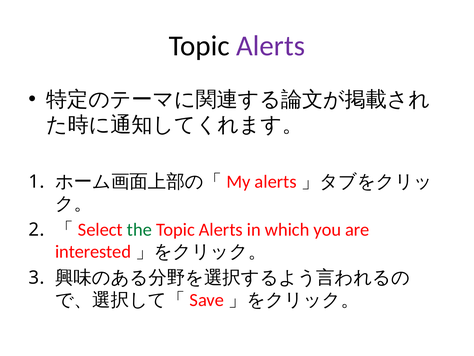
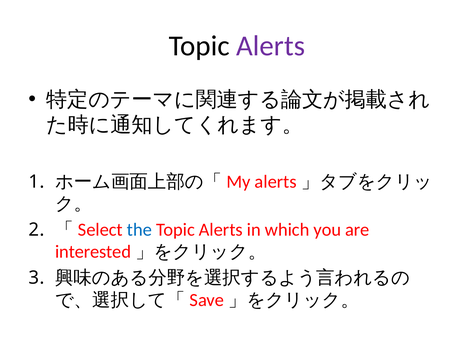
the colour: green -> blue
